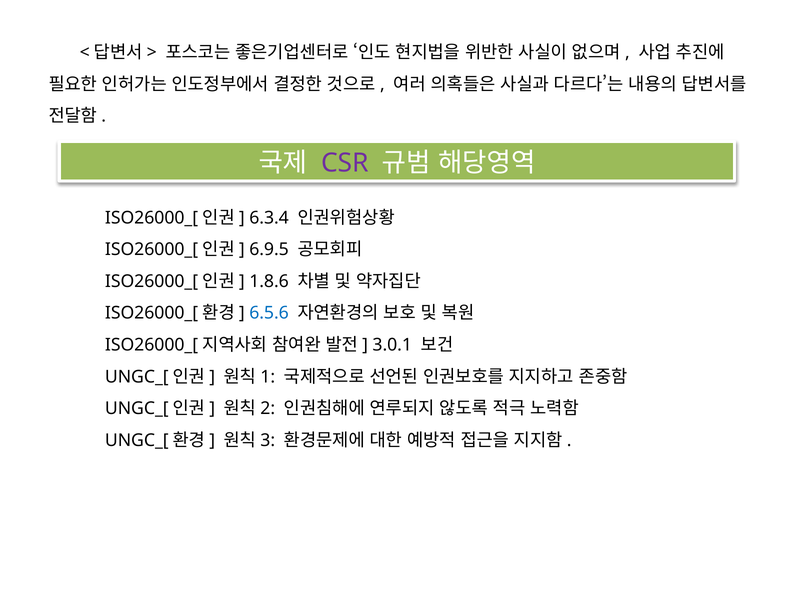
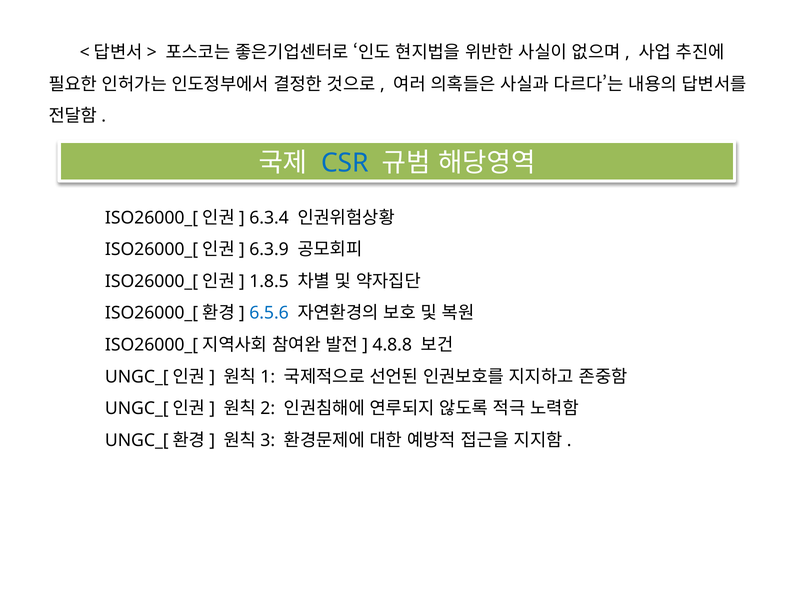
CSR colour: purple -> blue
6.9.5: 6.9.5 -> 6.3.9
1.8.6: 1.8.6 -> 1.8.5
3.0.1: 3.0.1 -> 4.8.8
